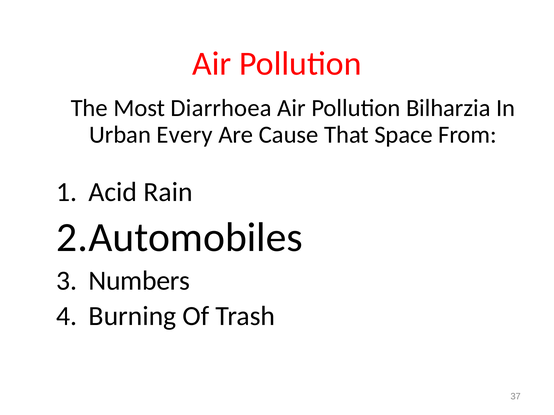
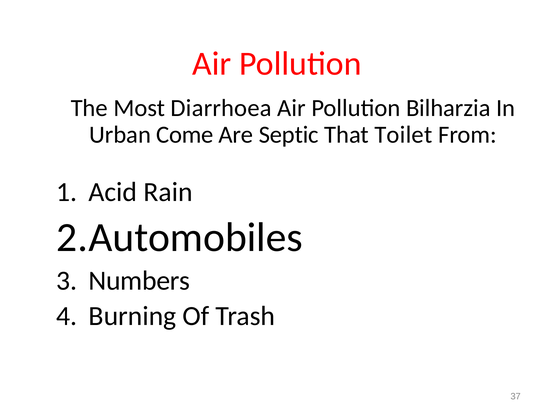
Every: Every -> Come
Cause: Cause -> Septic
Space: Space -> Toilet
